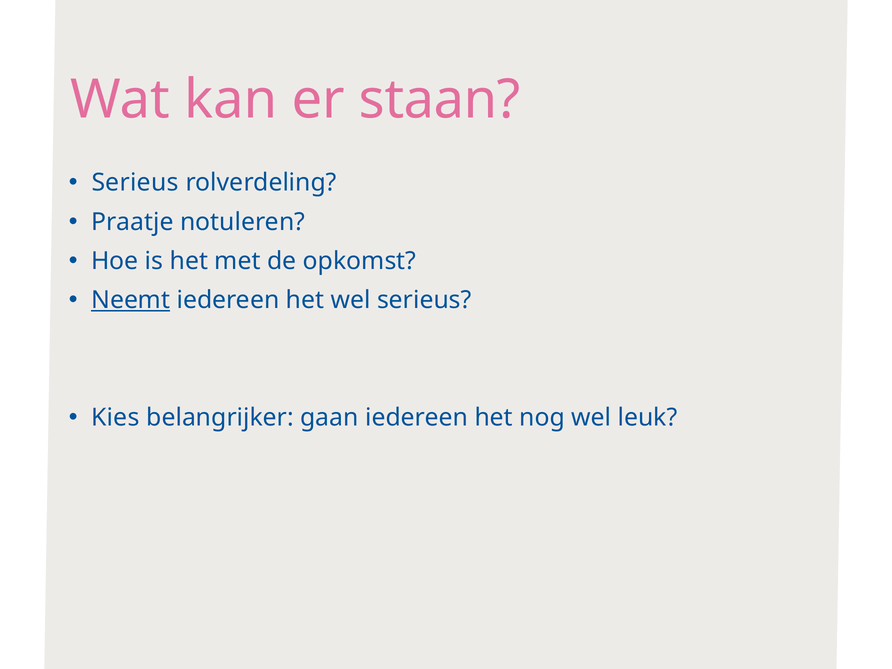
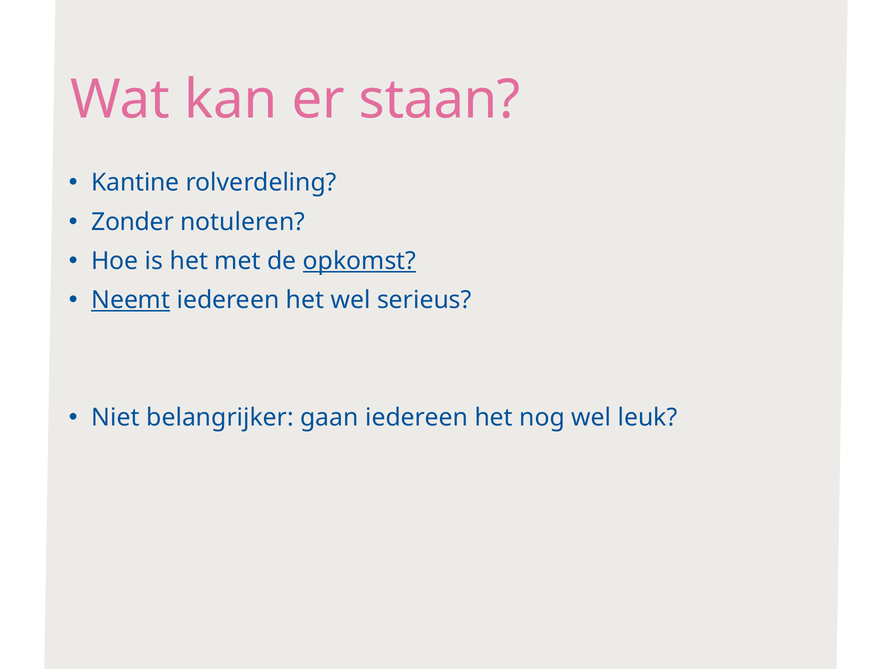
Serieus at (135, 183): Serieus -> Kantine
Praatje: Praatje -> Zonder
opkomst underline: none -> present
Kies: Kies -> Niet
